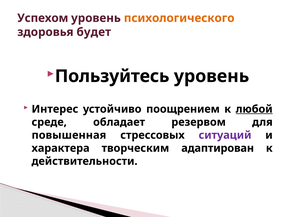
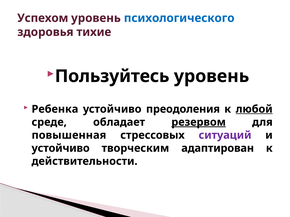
психологического colour: orange -> blue
будет: будет -> тихие
Интерес: Интерес -> Ребенка
поощрением: поощрением -> преодоления
резервом underline: none -> present
характера at (61, 149): характера -> устойчиво
